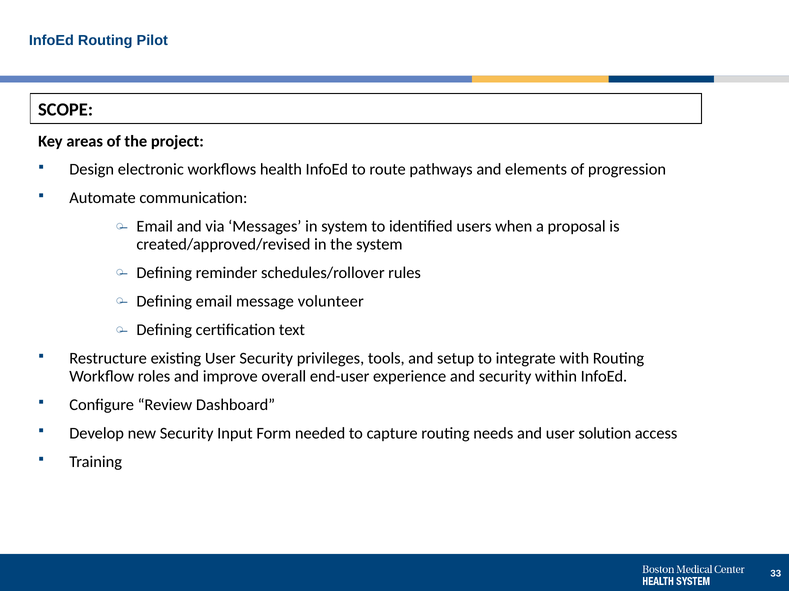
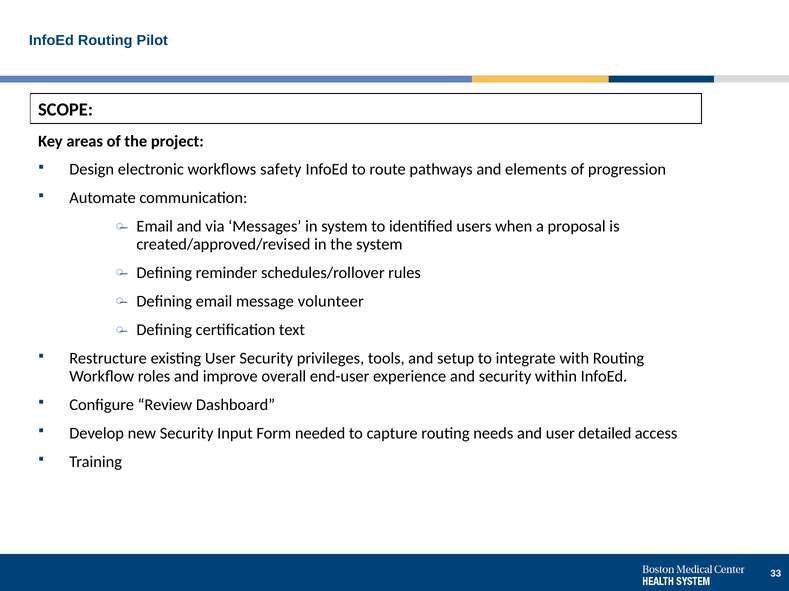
health: health -> safety
solution: solution -> detailed
